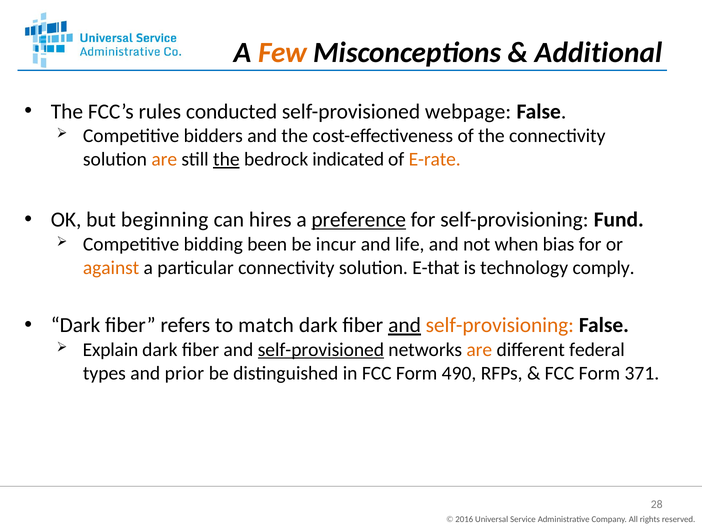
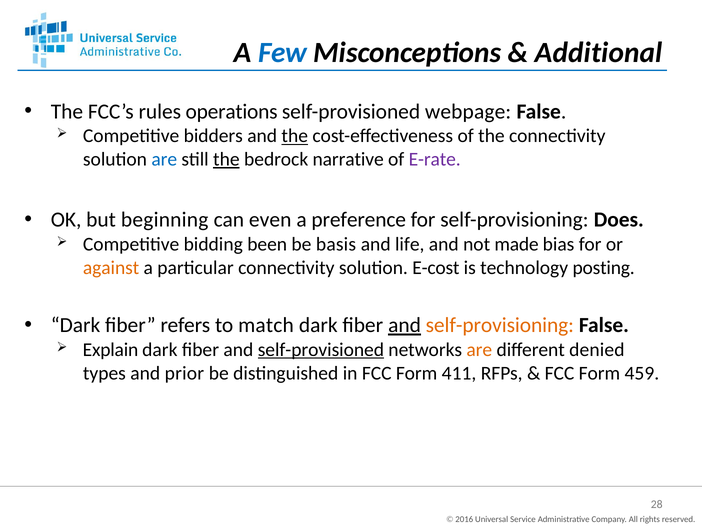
Few colour: orange -> blue
conducted: conducted -> operations
the at (295, 136) underline: none -> present
are at (164, 159) colour: orange -> blue
indicated: indicated -> narrative
E-rate colour: orange -> purple
hires: hires -> even
preference underline: present -> none
Fund: Fund -> Does
incur: incur -> basis
when: when -> made
E-that: E-that -> E-cost
comply: comply -> posting
federal: federal -> denied
490: 490 -> 411
371: 371 -> 459
